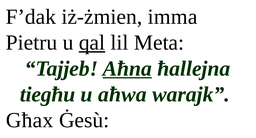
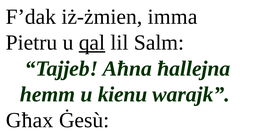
Meta: Meta -> Salm
Aħna underline: present -> none
tiegħu: tiegħu -> hemm
aħwa: aħwa -> kienu
